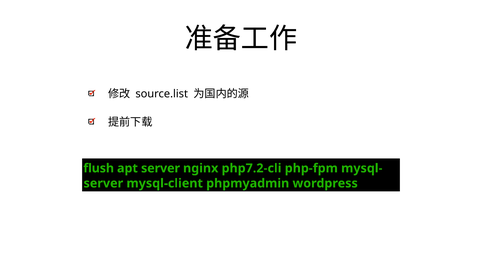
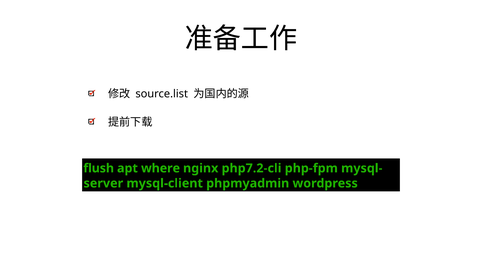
apt server: server -> where
